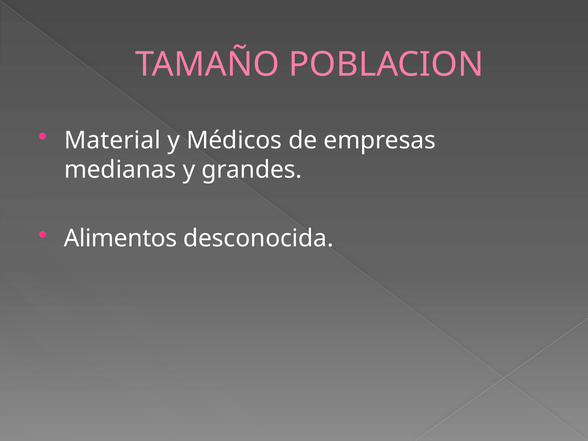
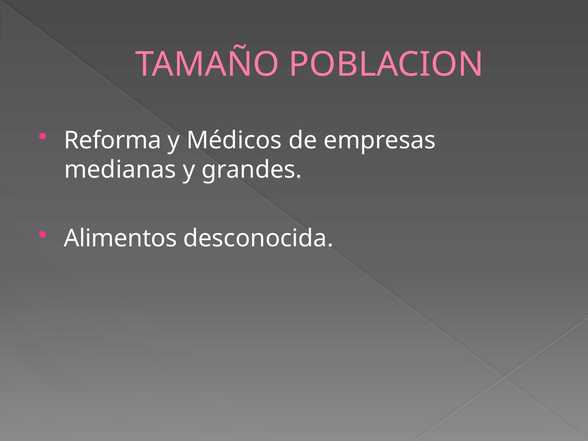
Material: Material -> Reforma
